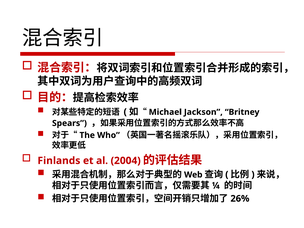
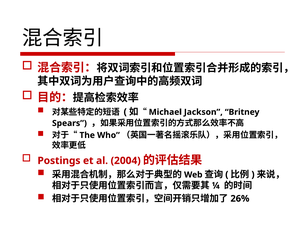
Finlands: Finlands -> Postings
